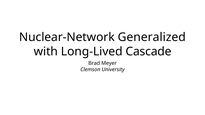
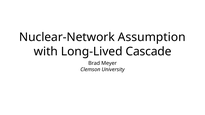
Generalized: Generalized -> Assumption
